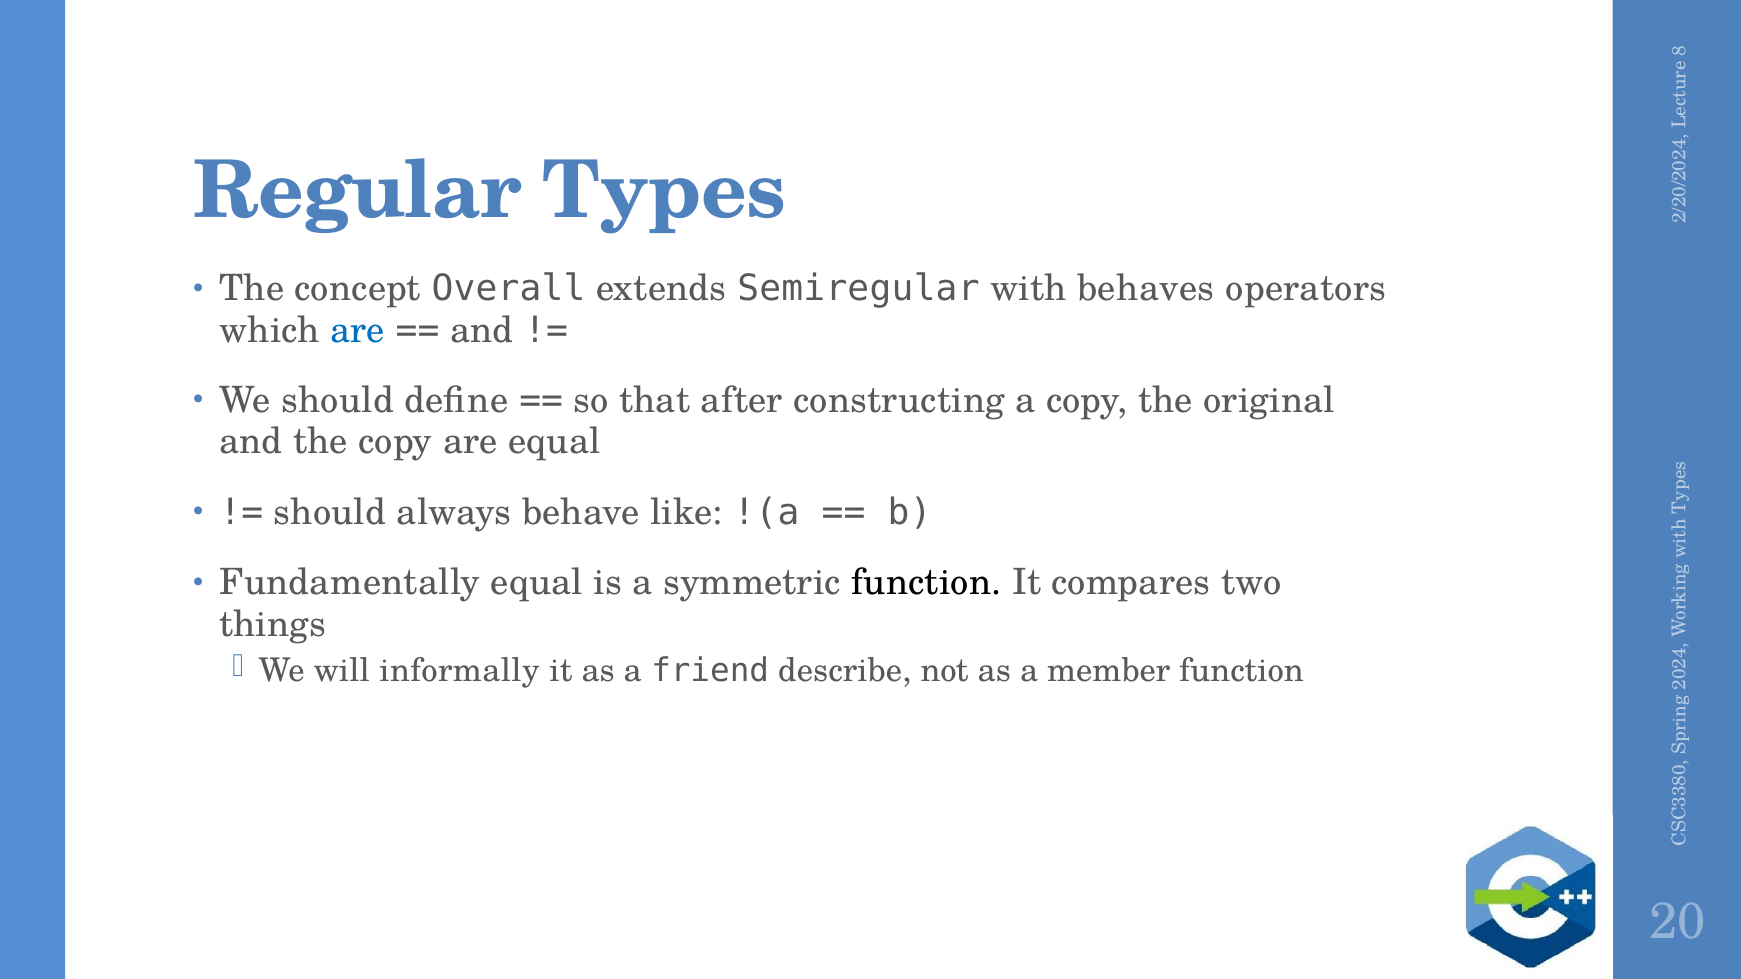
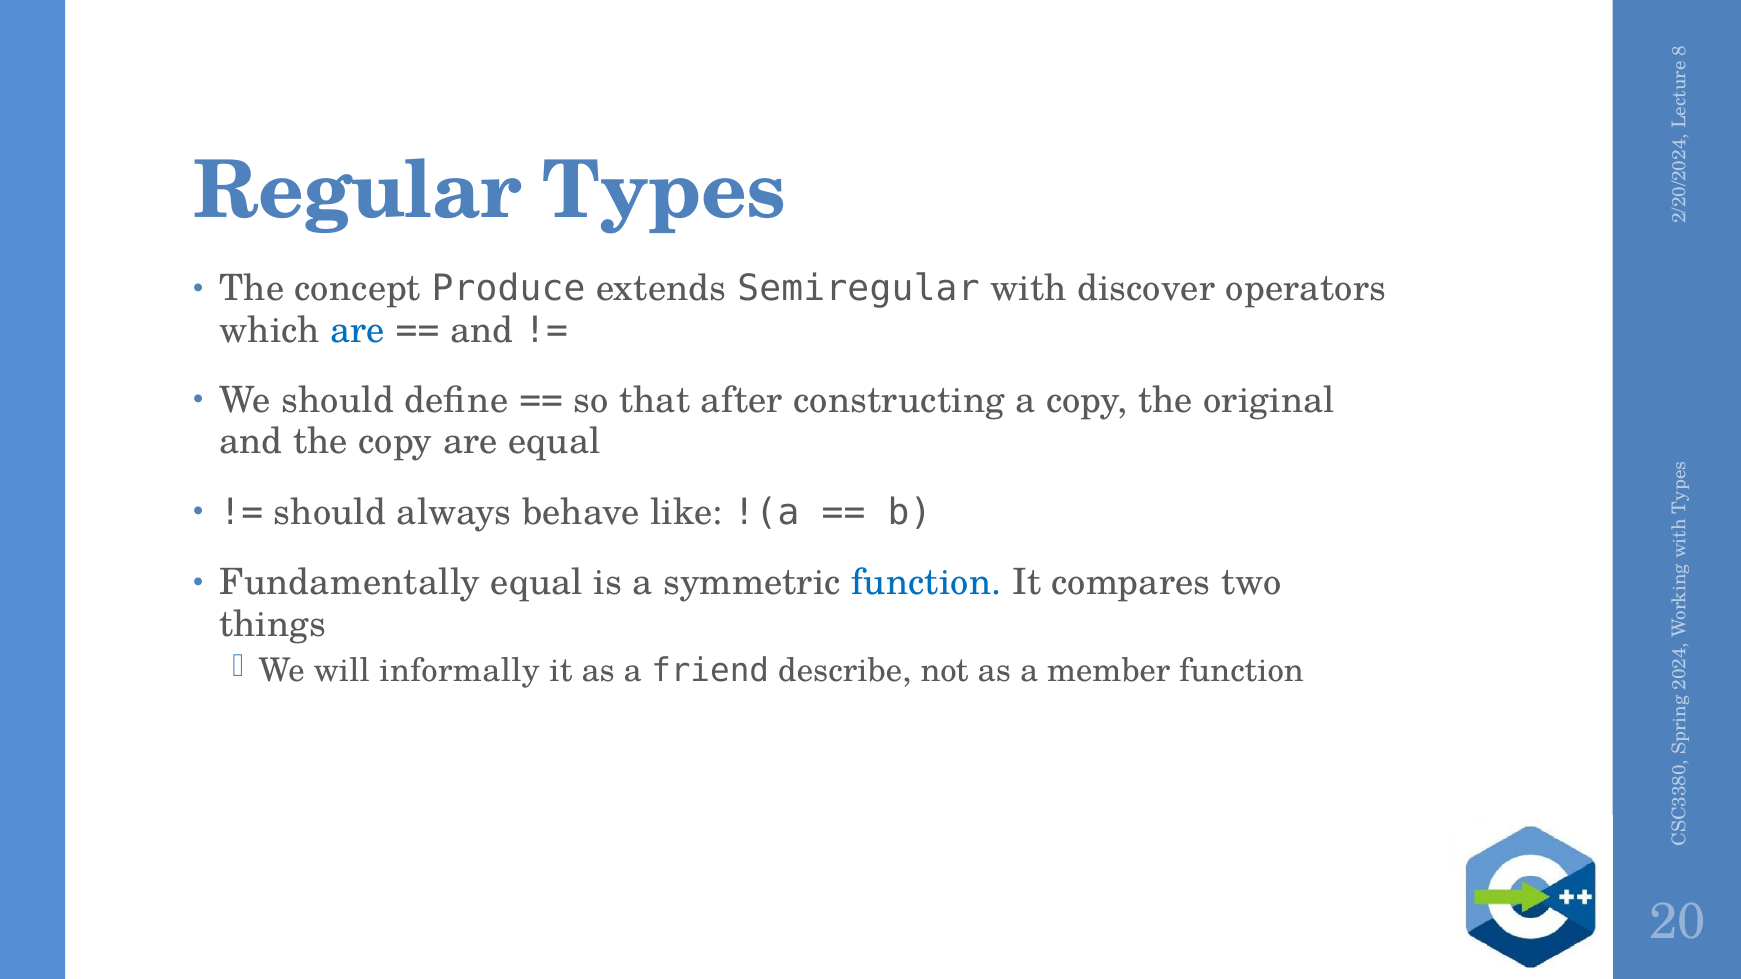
Overall: Overall -> Produce
behaves: behaves -> discover
function at (927, 583) colour: black -> blue
